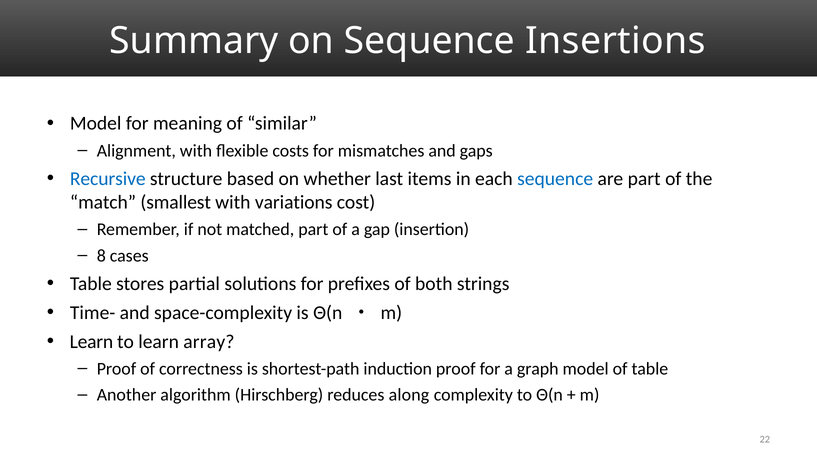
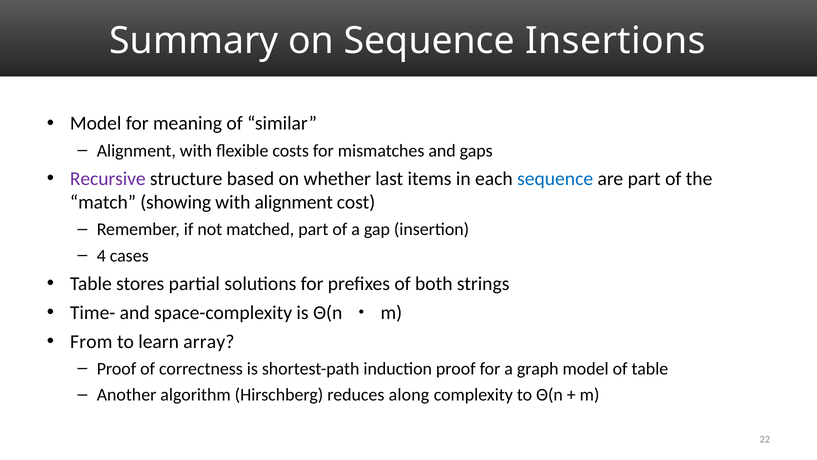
Recursive colour: blue -> purple
smallest: smallest -> showing
with variations: variations -> alignment
8: 8 -> 4
Learn at (91, 341): Learn -> From
